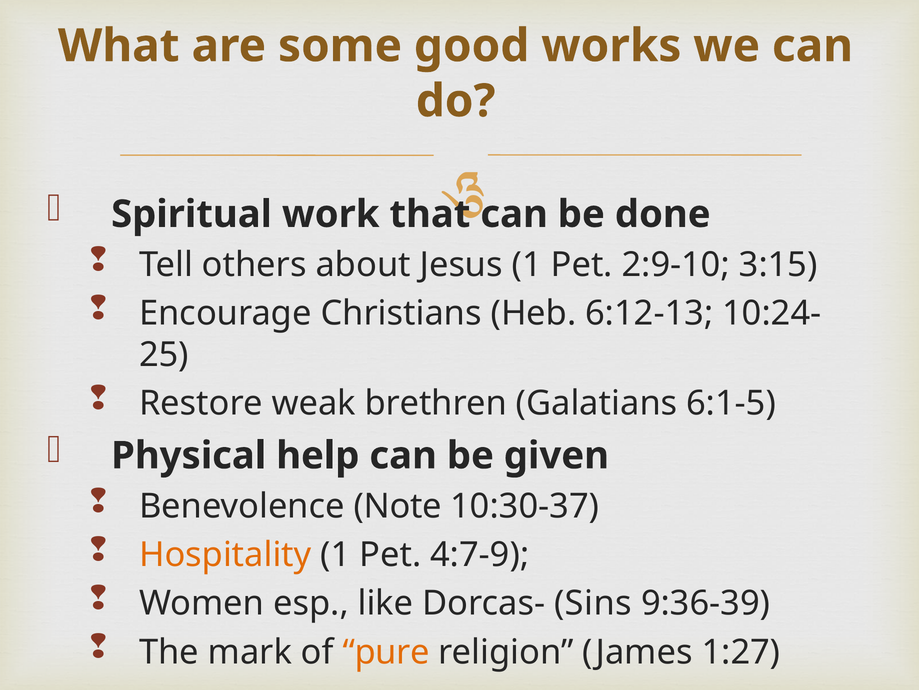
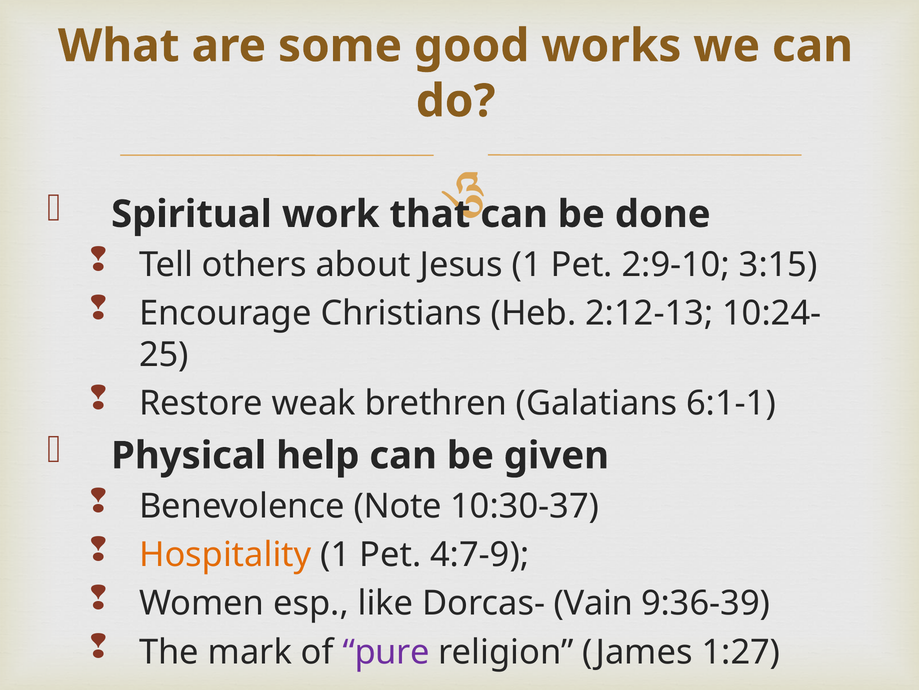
6:12-13: 6:12-13 -> 2:12-13
6:1-5: 6:1-5 -> 6:1-1
Sins: Sins -> Vain
pure colour: orange -> purple
